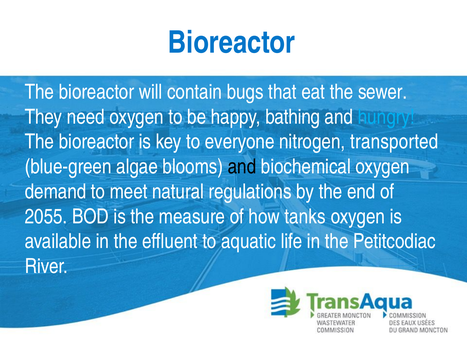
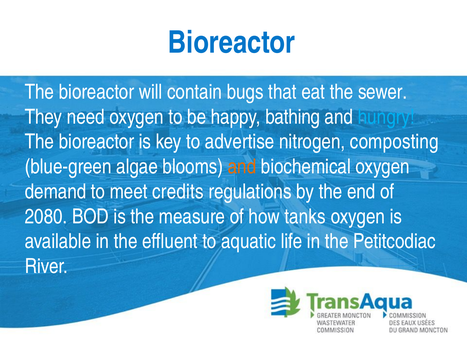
everyone: everyone -> advertise
transported: transported -> composting
and at (242, 167) colour: black -> orange
natural: natural -> credits
2055: 2055 -> 2080
